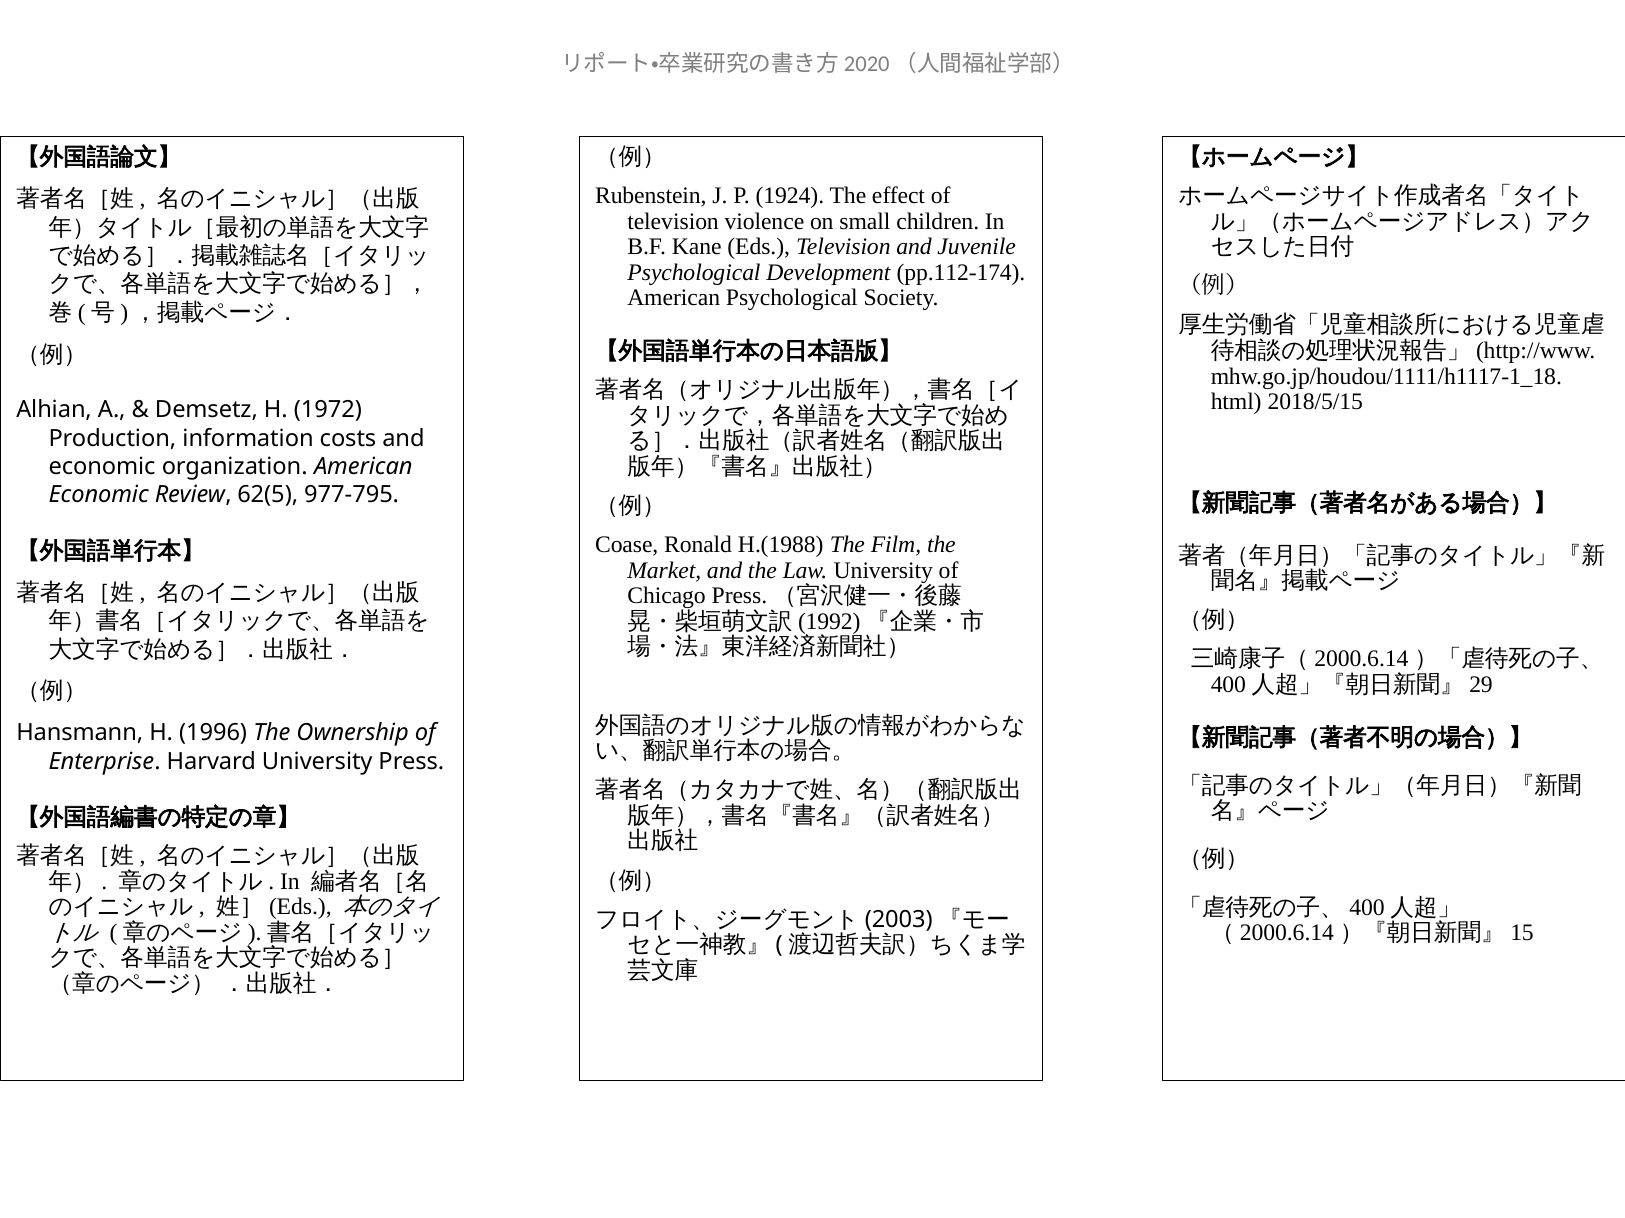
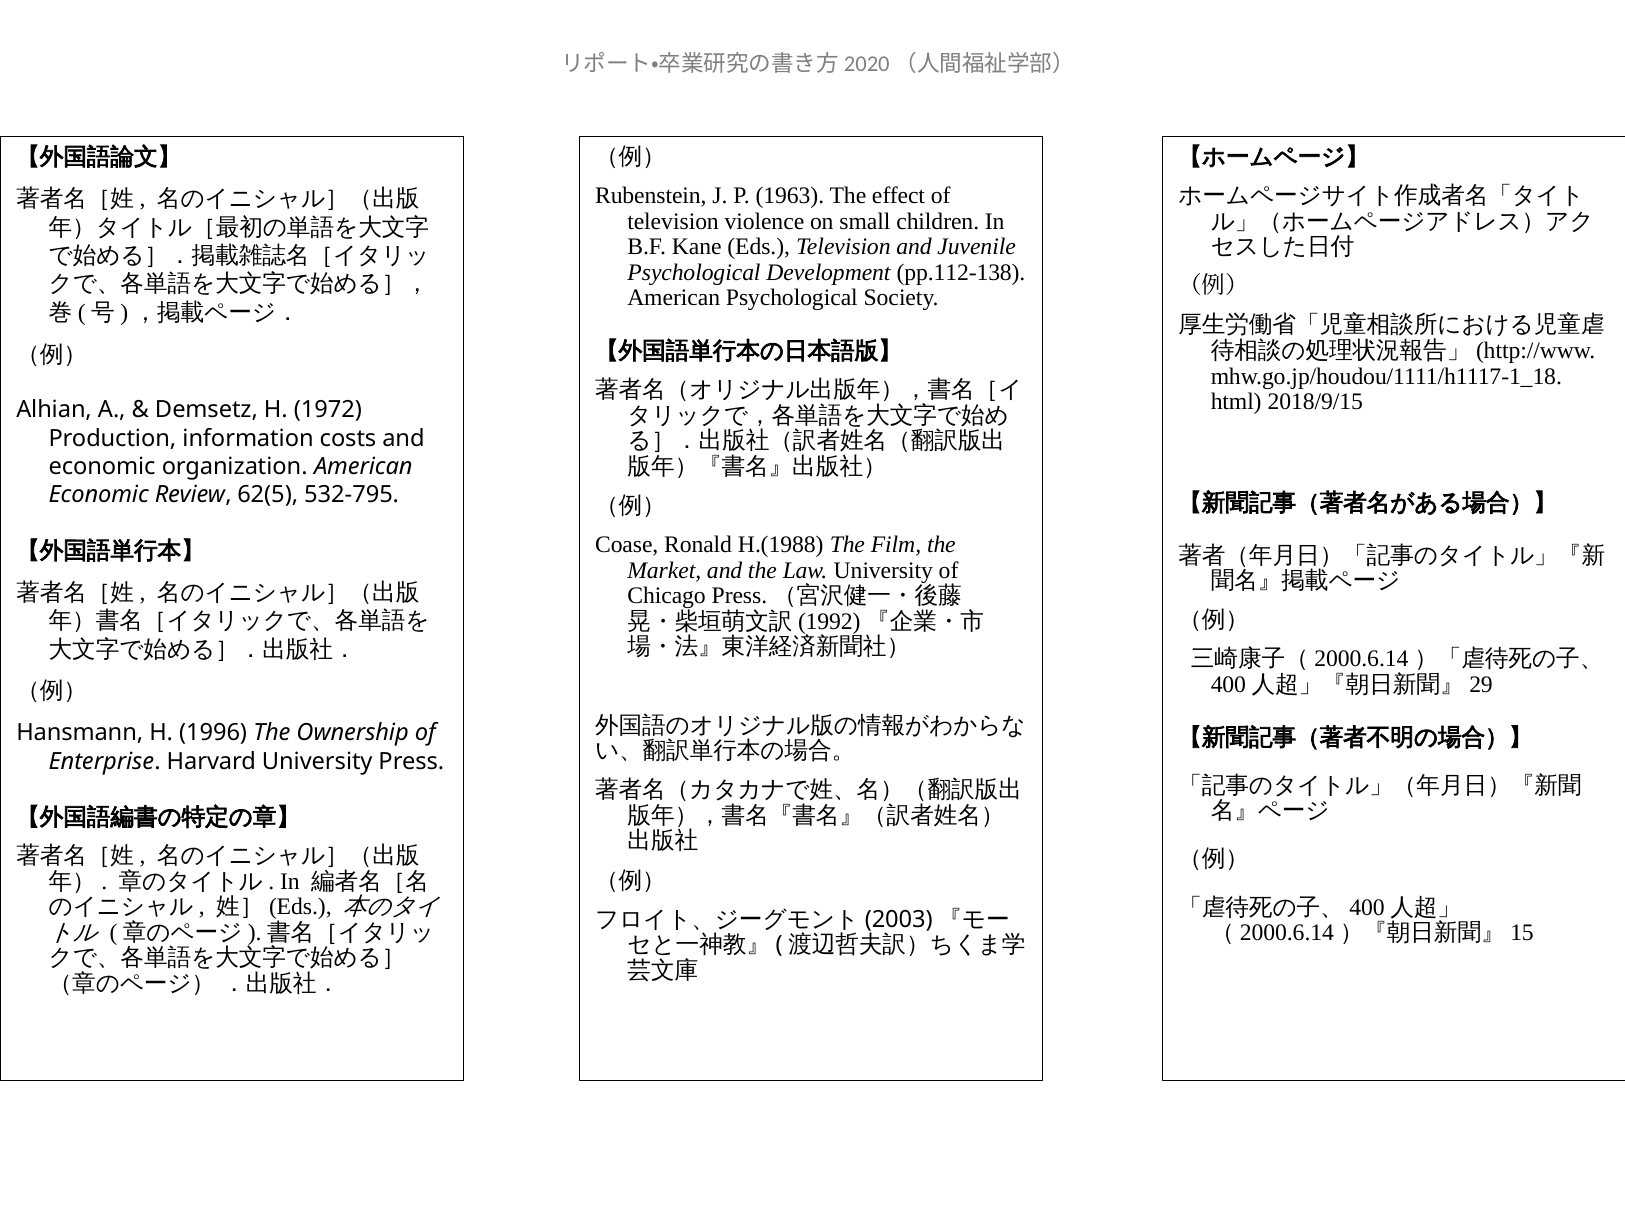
1924: 1924 -> 1963
pp.112-174: pp.112-174 -> pp.112-138
2018/5/15: 2018/5/15 -> 2018/9/15
977-795: 977-795 -> 532-795
